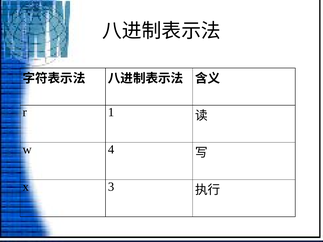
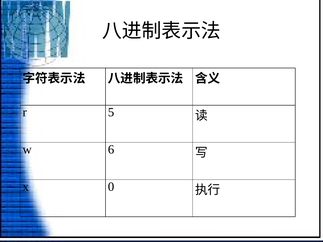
1: 1 -> 5
4: 4 -> 6
3: 3 -> 0
